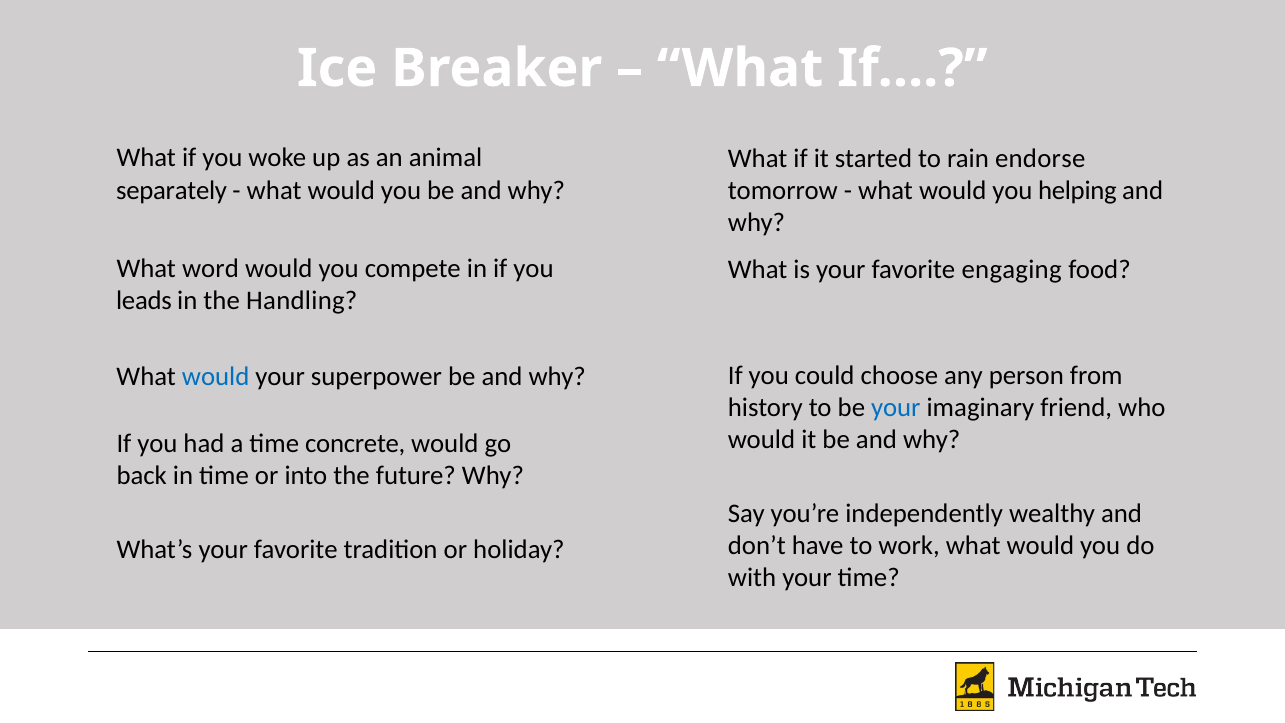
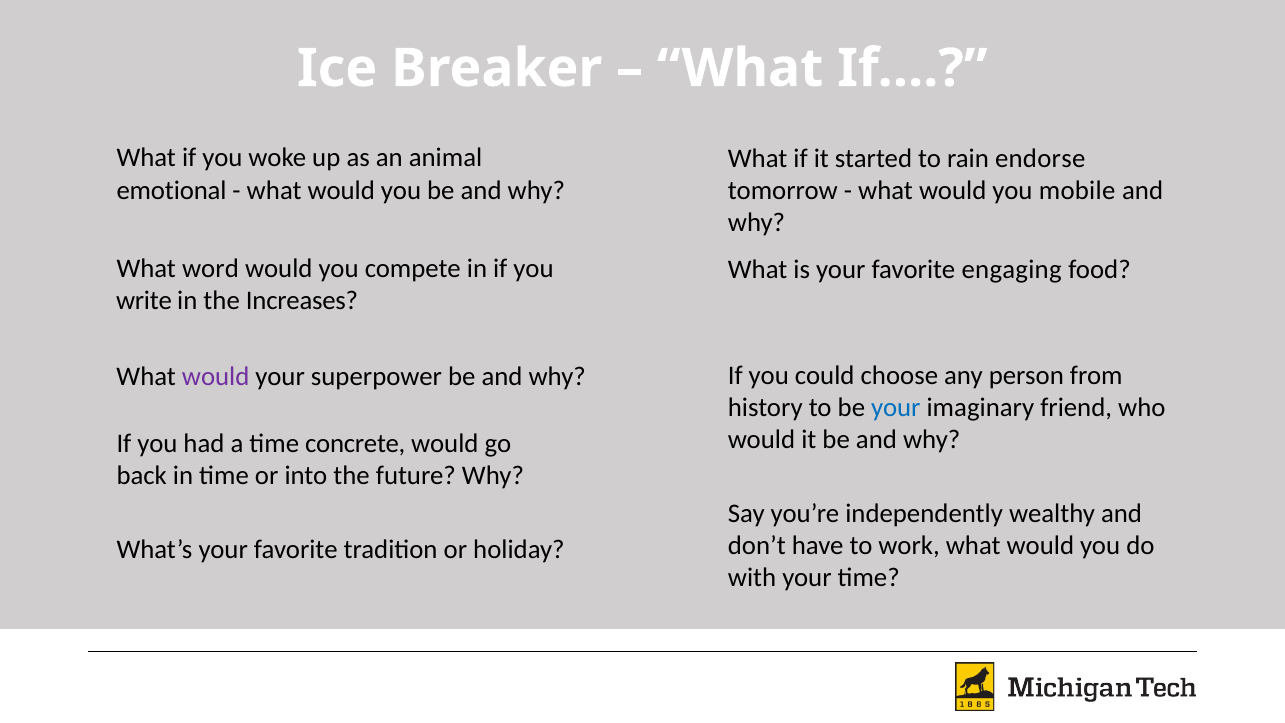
separately: separately -> emotional
helping: helping -> mobile
leads: leads -> write
Handling: Handling -> Increases
would at (216, 376) colour: blue -> purple
